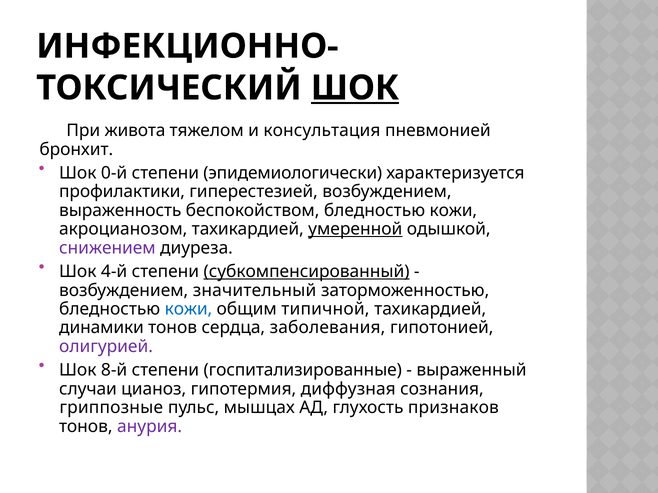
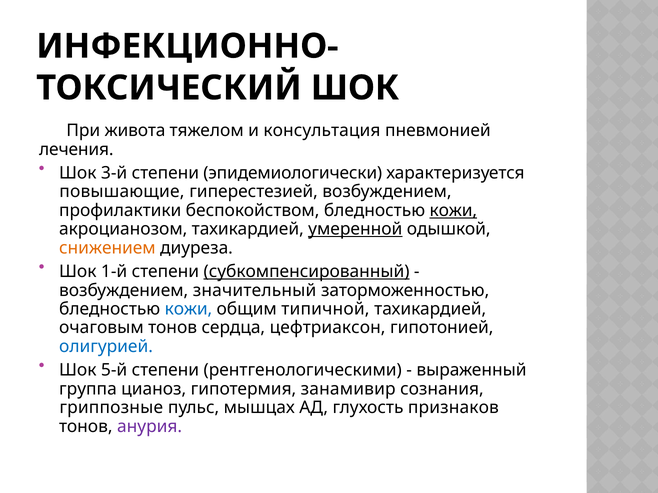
ШОК at (355, 88) underline: present -> none
бронхит: бронхит -> лечения
0-й: 0-й -> 3-й
профилактики: профилактики -> повышающие
выраженность: выраженность -> профилактики
кожи at (453, 211) underline: none -> present
снижением colour: purple -> orange
4-й: 4-й -> 1-й
динамики: динамики -> очаговым
заболевания: заболевания -> цефтриаксон
олигурией colour: purple -> blue
8-й: 8-й -> 5-й
госпитализированные: госпитализированные -> рентгенологическими
случаи: случаи -> группа
диффузная: диффузная -> занамивир
